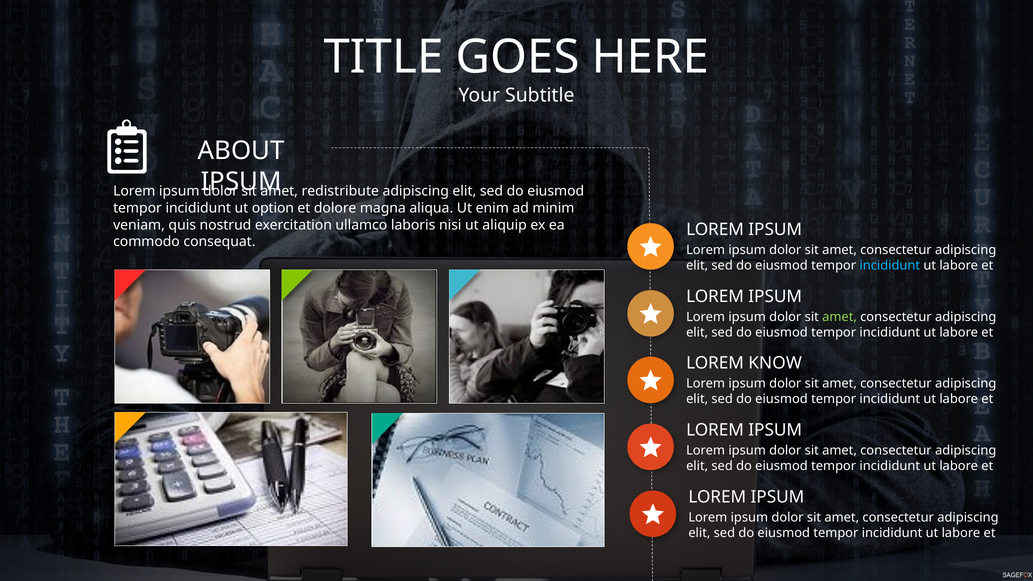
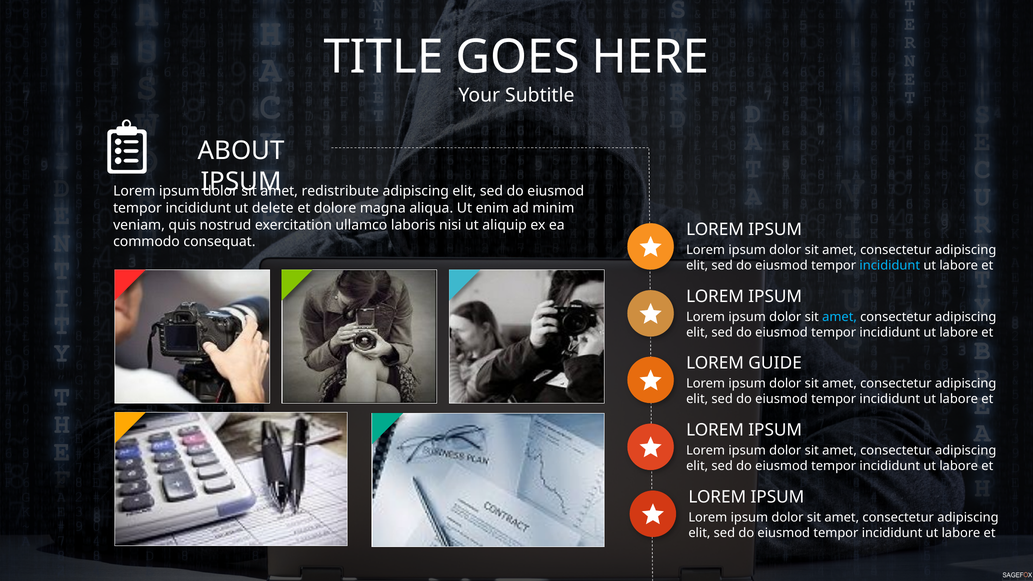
option: option -> delete
amet at (840, 317) colour: light green -> light blue
KNOW: KNOW -> GUIDE
